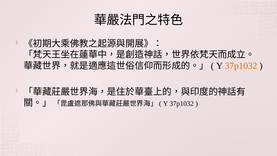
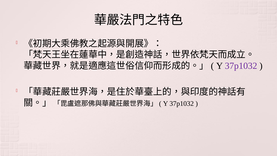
37p1032 at (241, 66) colour: orange -> purple
